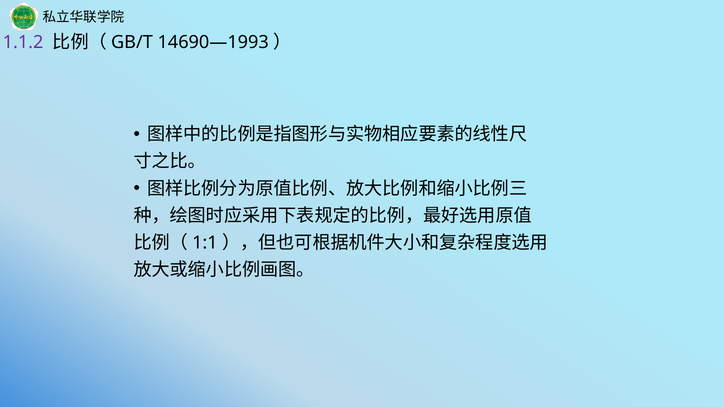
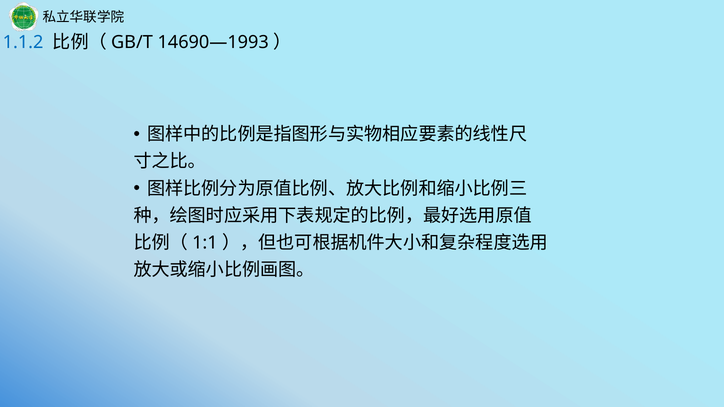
1.1.2 colour: purple -> blue
